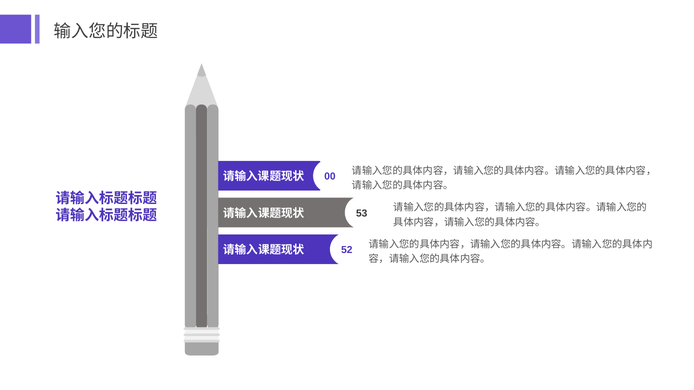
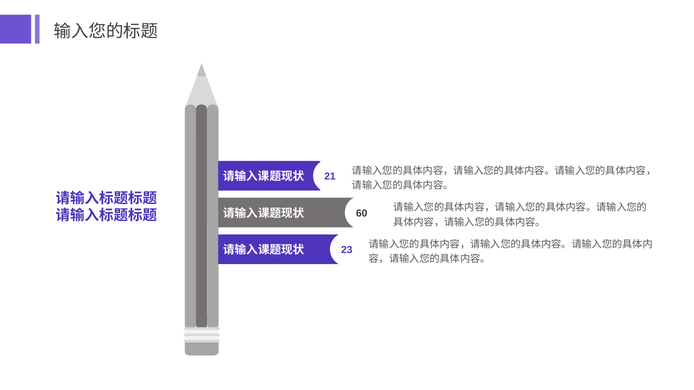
00: 00 -> 21
53: 53 -> 60
52: 52 -> 23
